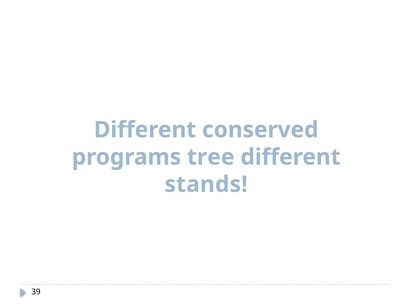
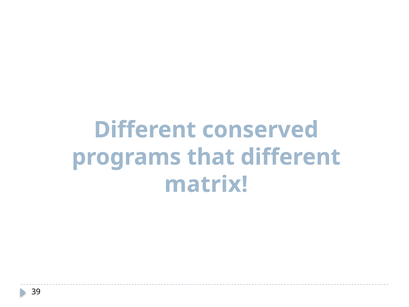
tree: tree -> that
stands: stands -> matrix
